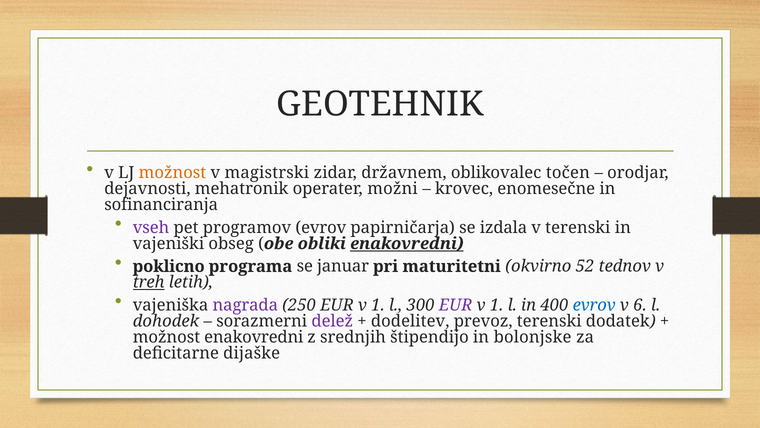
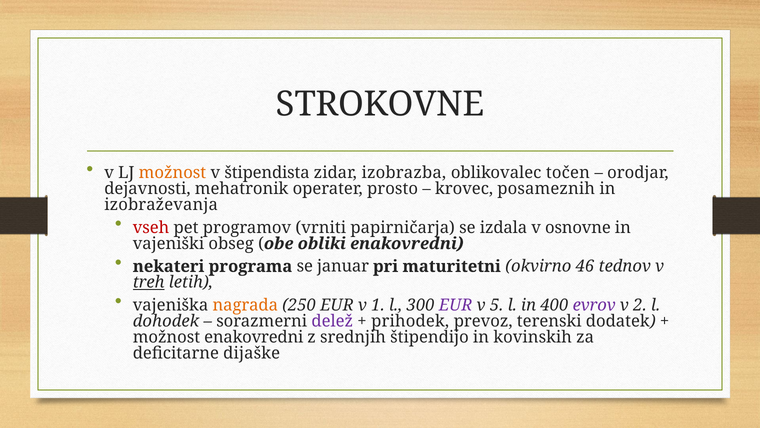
GEOTEHNIK: GEOTEHNIK -> STROKOVNE
magistrski: magistrski -> štipendista
državnem: državnem -> izobrazba
možni: možni -> prosto
enomesečne: enomesečne -> posameznih
sofinanciranja: sofinanciranja -> izobraževanja
vseh colour: purple -> red
programov evrov: evrov -> vrniti
v terenski: terenski -> osnovne
enakovredni at (407, 243) underline: present -> none
poklicno: poklicno -> nekateri
52: 52 -> 46
nagrada colour: purple -> orange
1 at (497, 305): 1 -> 5
evrov at (594, 305) colour: blue -> purple
6: 6 -> 2
dodelitev: dodelitev -> prihodek
bolonjske: bolonjske -> kovinskih
